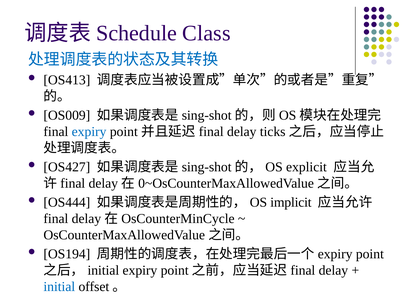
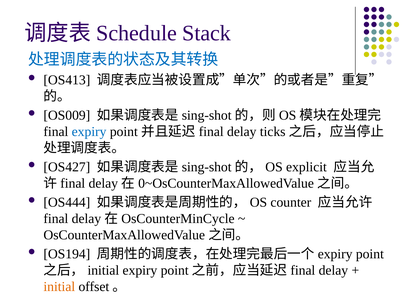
Class: Class -> Stack
implicit: implicit -> counter
initial colour: blue -> orange
